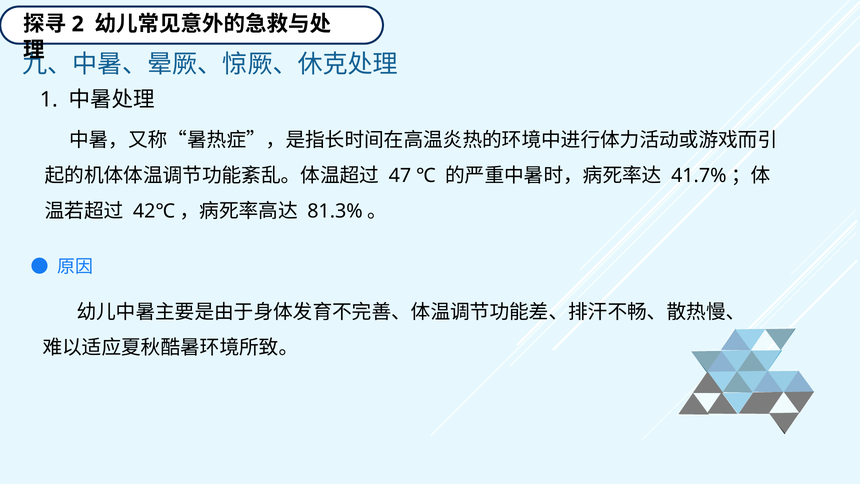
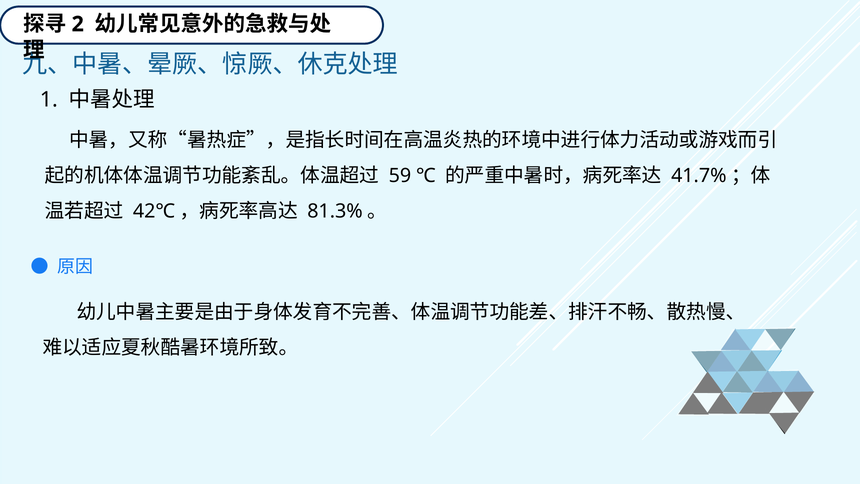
47: 47 -> 59
